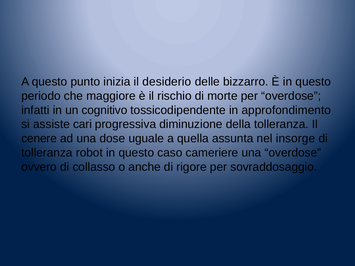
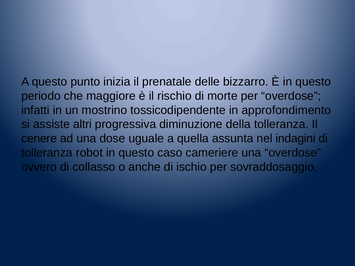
desiderio: desiderio -> prenatale
cognitivo: cognitivo -> mostrino
cari: cari -> altri
insorge: insorge -> indagini
rigore: rigore -> ischio
